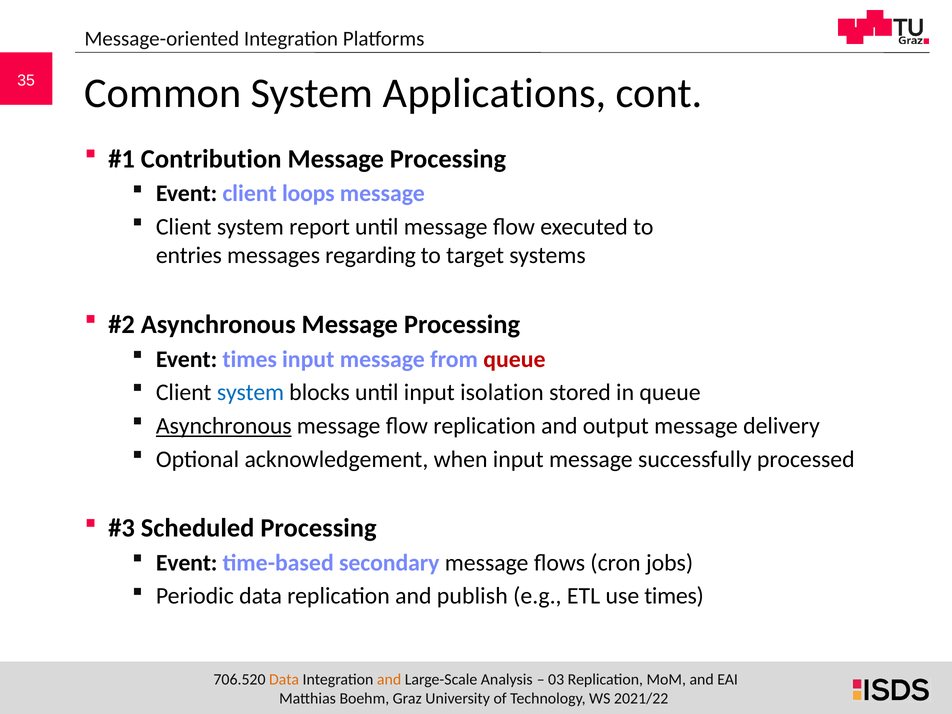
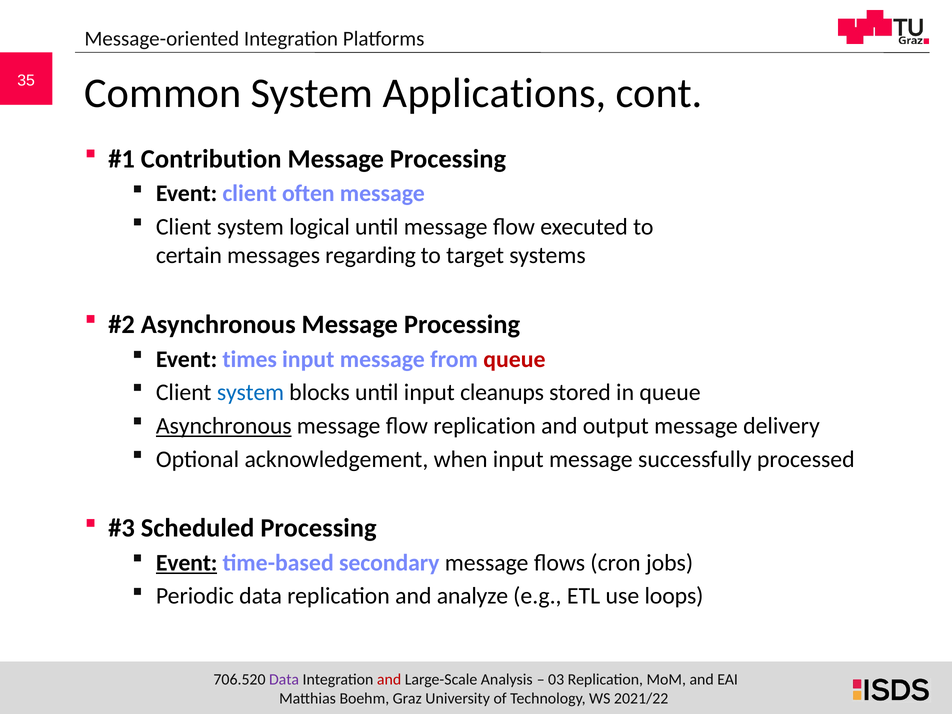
loops: loops -> often
report: report -> logical
entries: entries -> certain
isolation: isolation -> cleanups
Event at (187, 563) underline: none -> present
publish: publish -> analyze
use times: times -> loops
Data at (284, 679) colour: orange -> purple
and at (389, 679) colour: orange -> red
